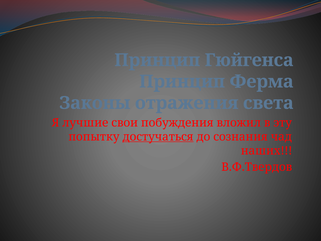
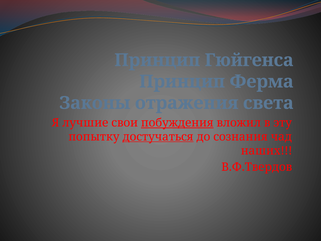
побуждения underline: none -> present
